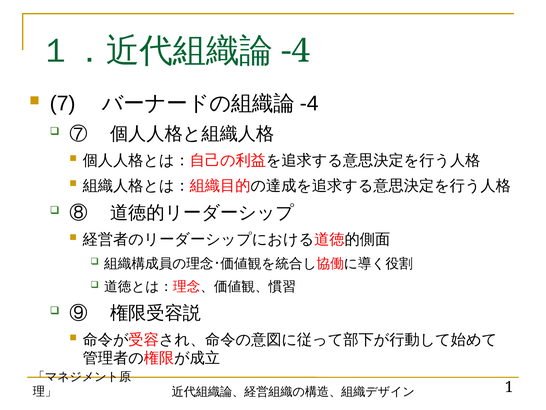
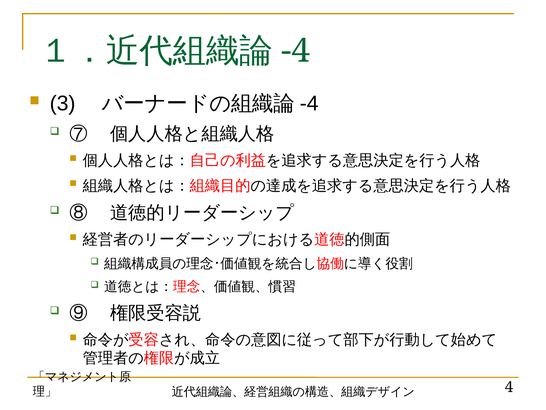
7: 7 -> 3
1: 1 -> 4
